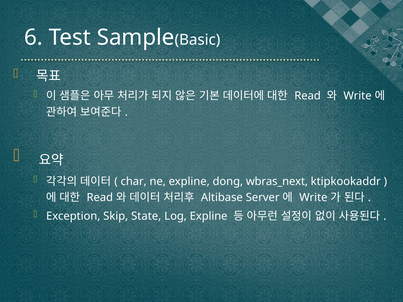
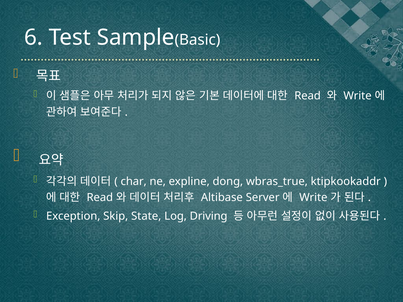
wbras_next: wbras_next -> wbras_true
Log Expline: Expline -> Driving
